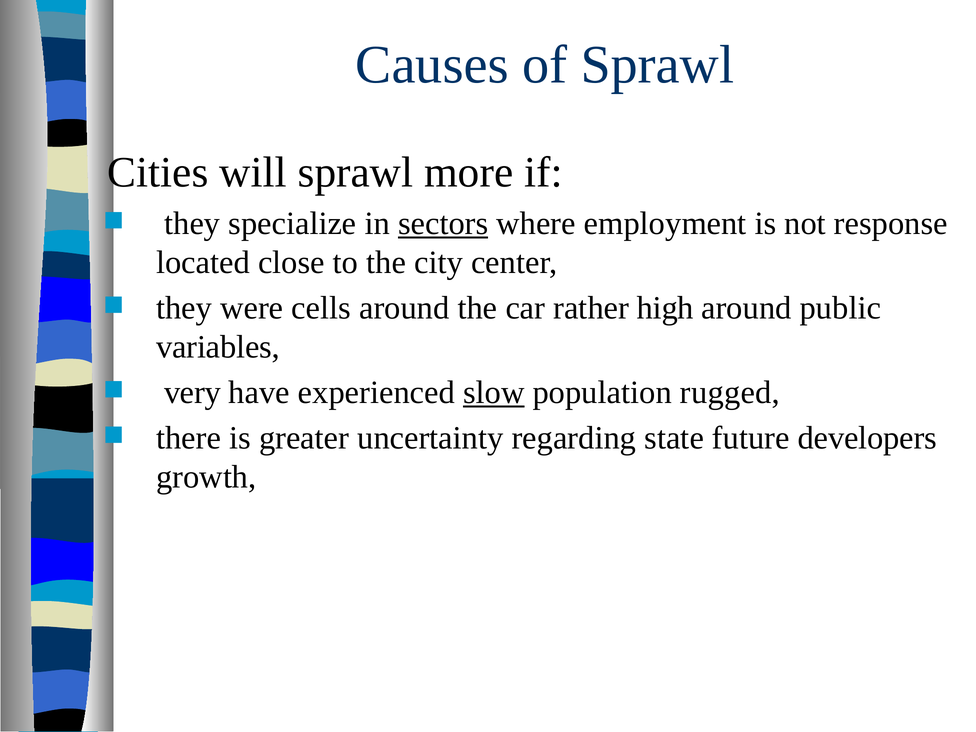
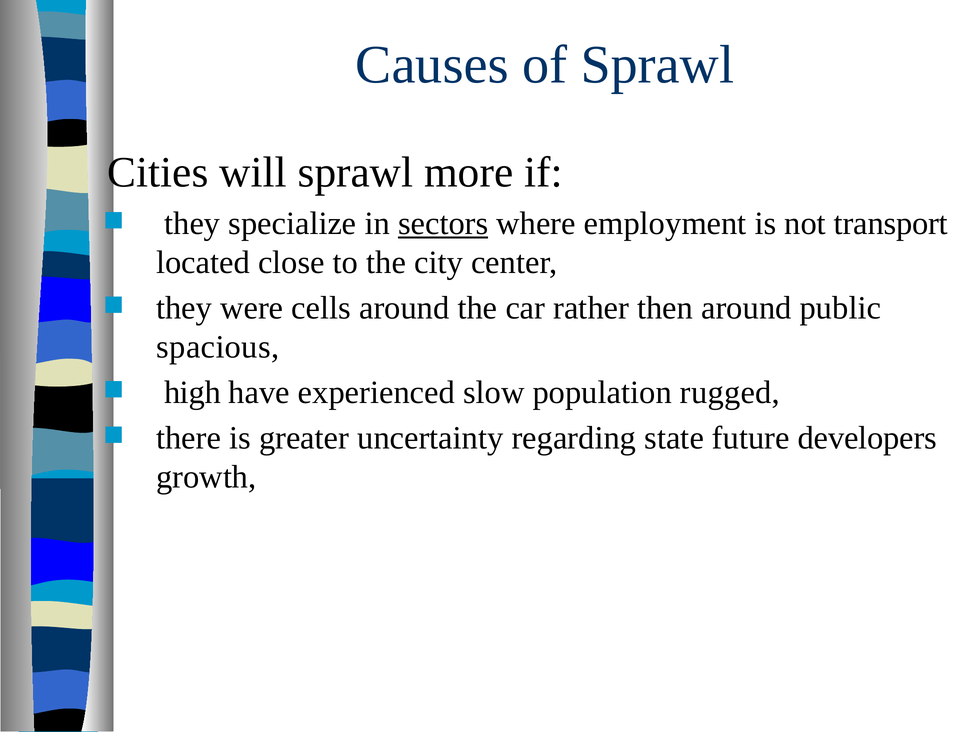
response: response -> transport
high: high -> then
variables: variables -> spacious
very: very -> high
slow underline: present -> none
